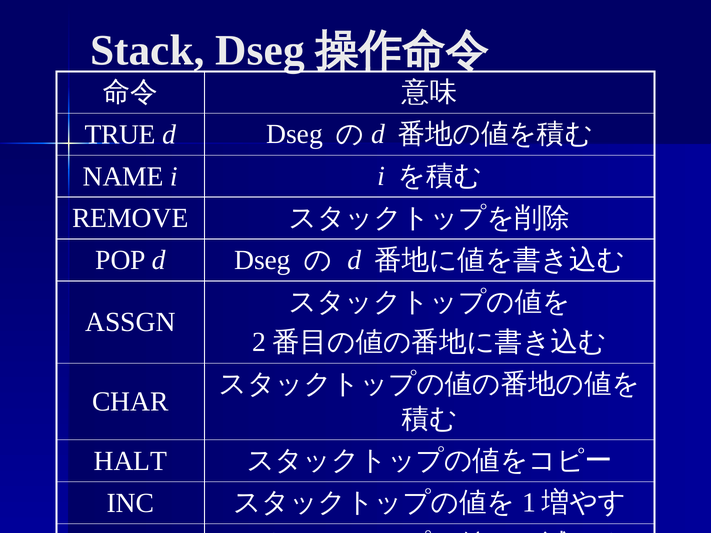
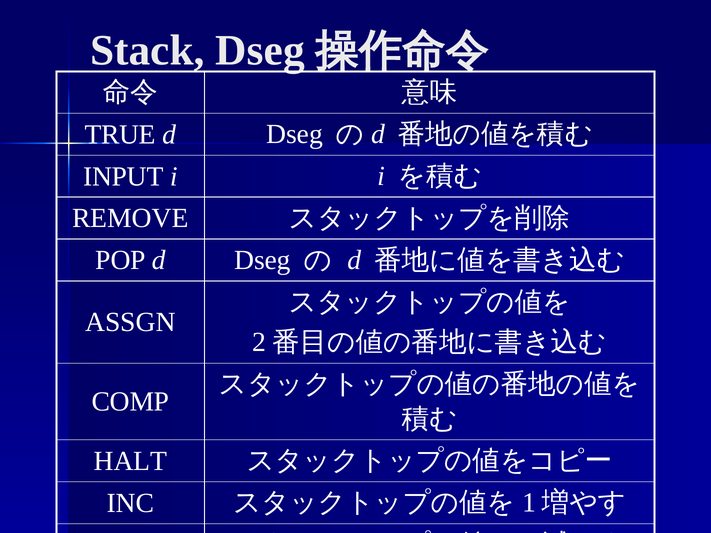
NAME: NAME -> INPUT
CHAR: CHAR -> COMP
